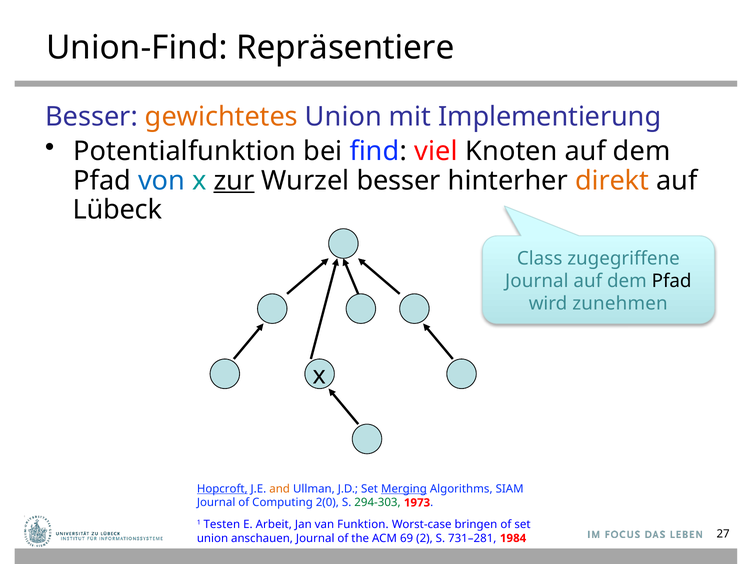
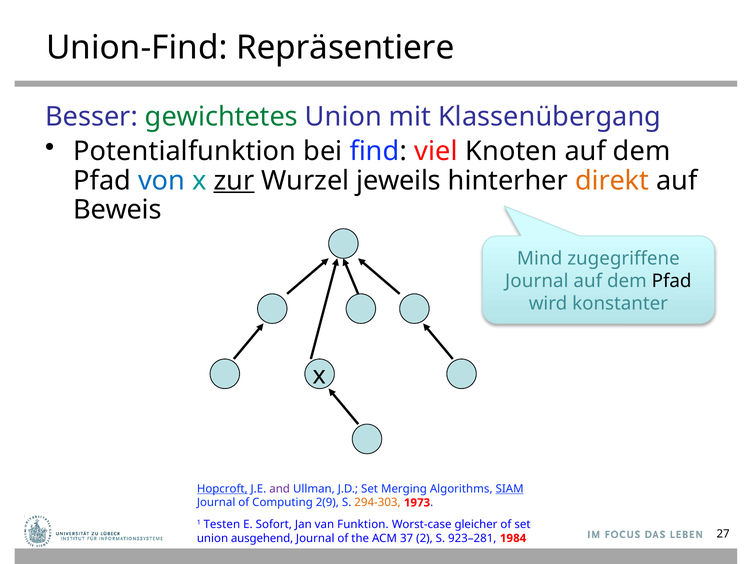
gewichtetes colour: orange -> green
Implementierung: Implementierung -> Klassenübergang
Wurzel besser: besser -> jeweils
Lübeck: Lübeck -> Beweis
Class: Class -> Mind
zunehmen: zunehmen -> konstanter
and colour: orange -> purple
Merging underline: present -> none
SIAM underline: none -> present
2(0: 2(0 -> 2(9
294-303 colour: green -> orange
Arbeit: Arbeit -> Sofort
bringen: bringen -> gleicher
anschauen: anschauen -> ausgehend
69: 69 -> 37
731–281: 731–281 -> 923–281
